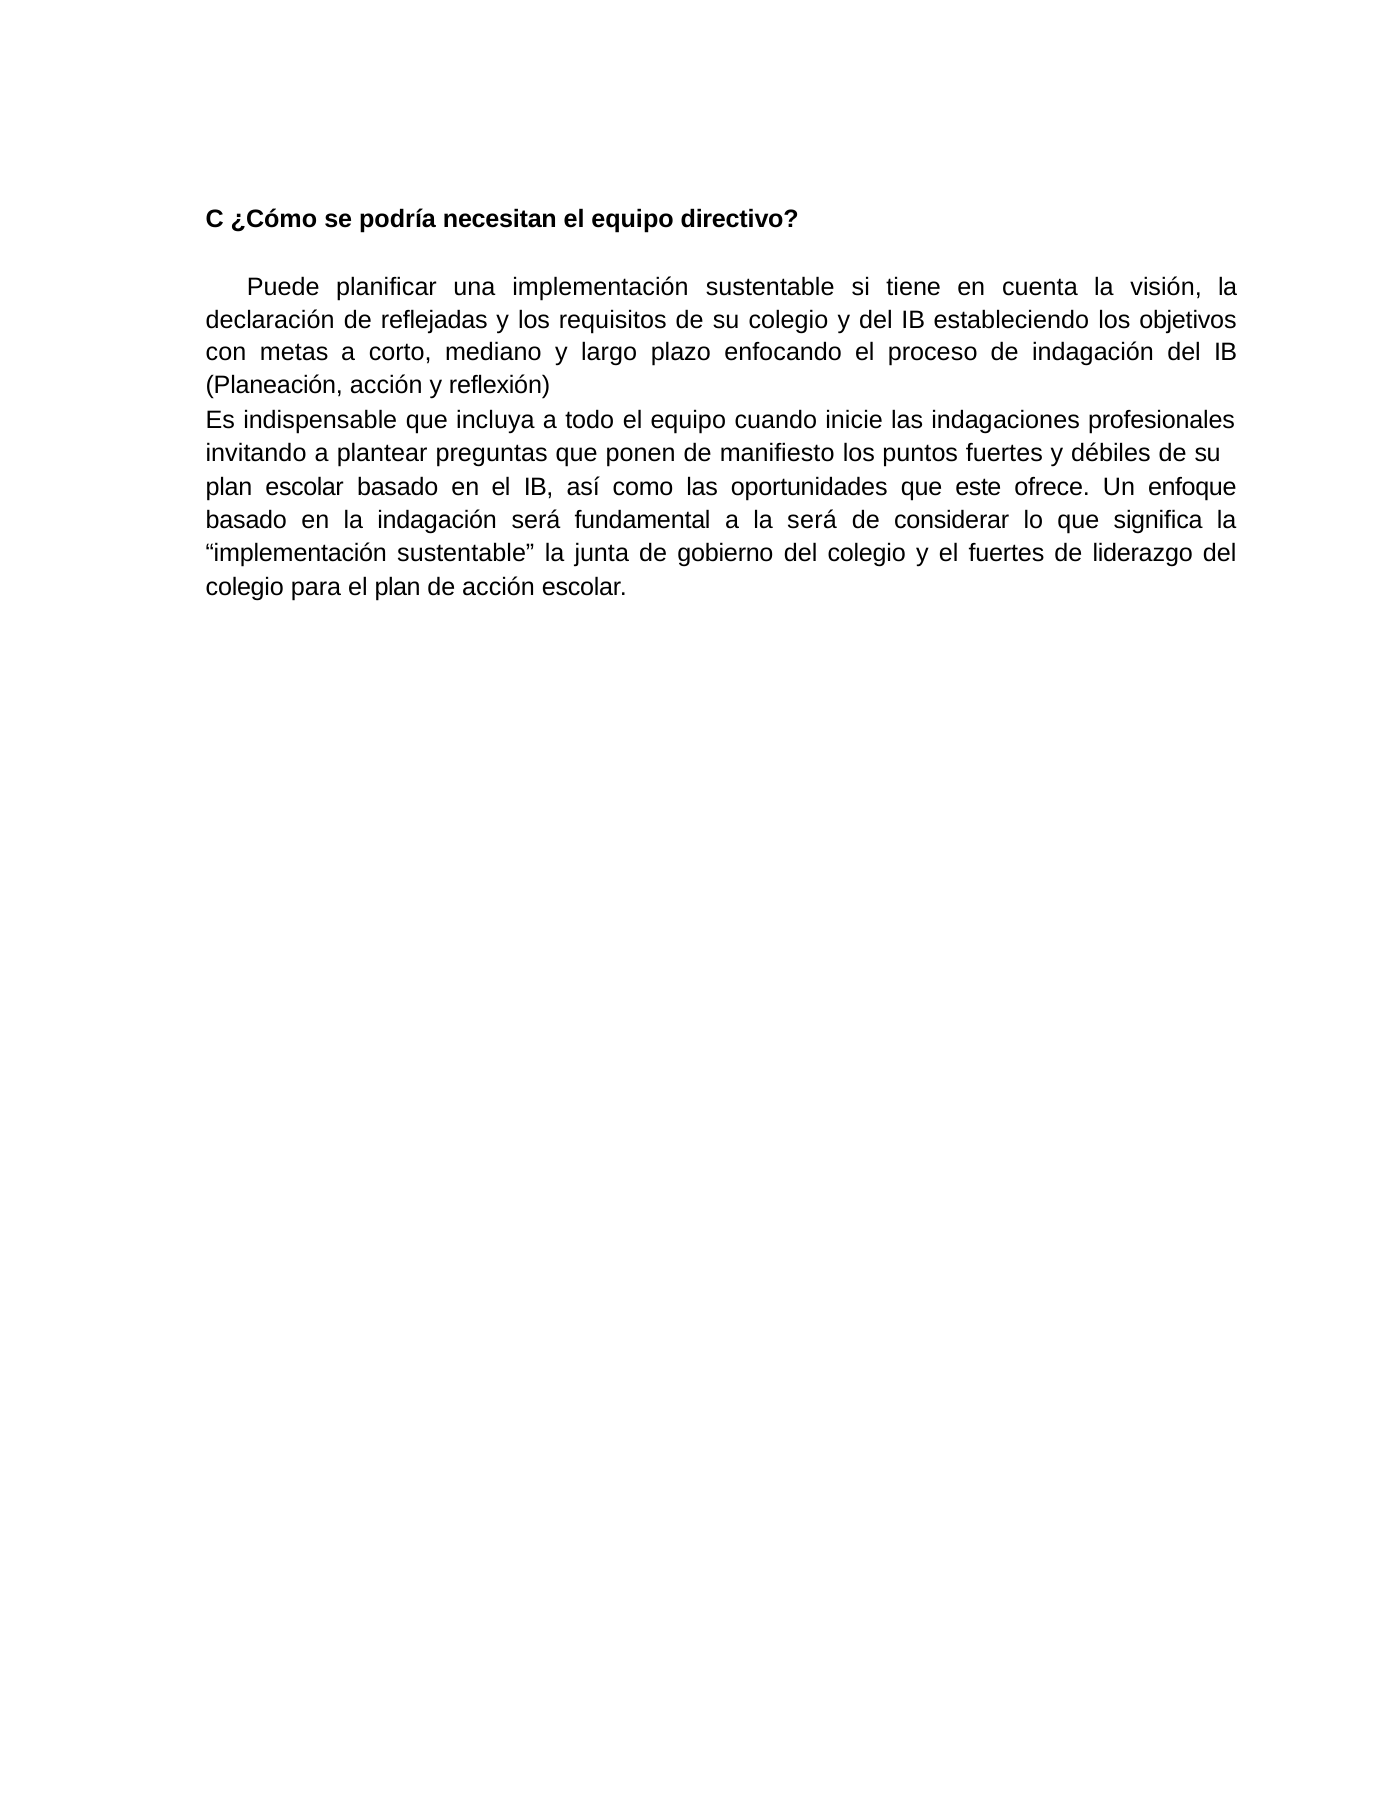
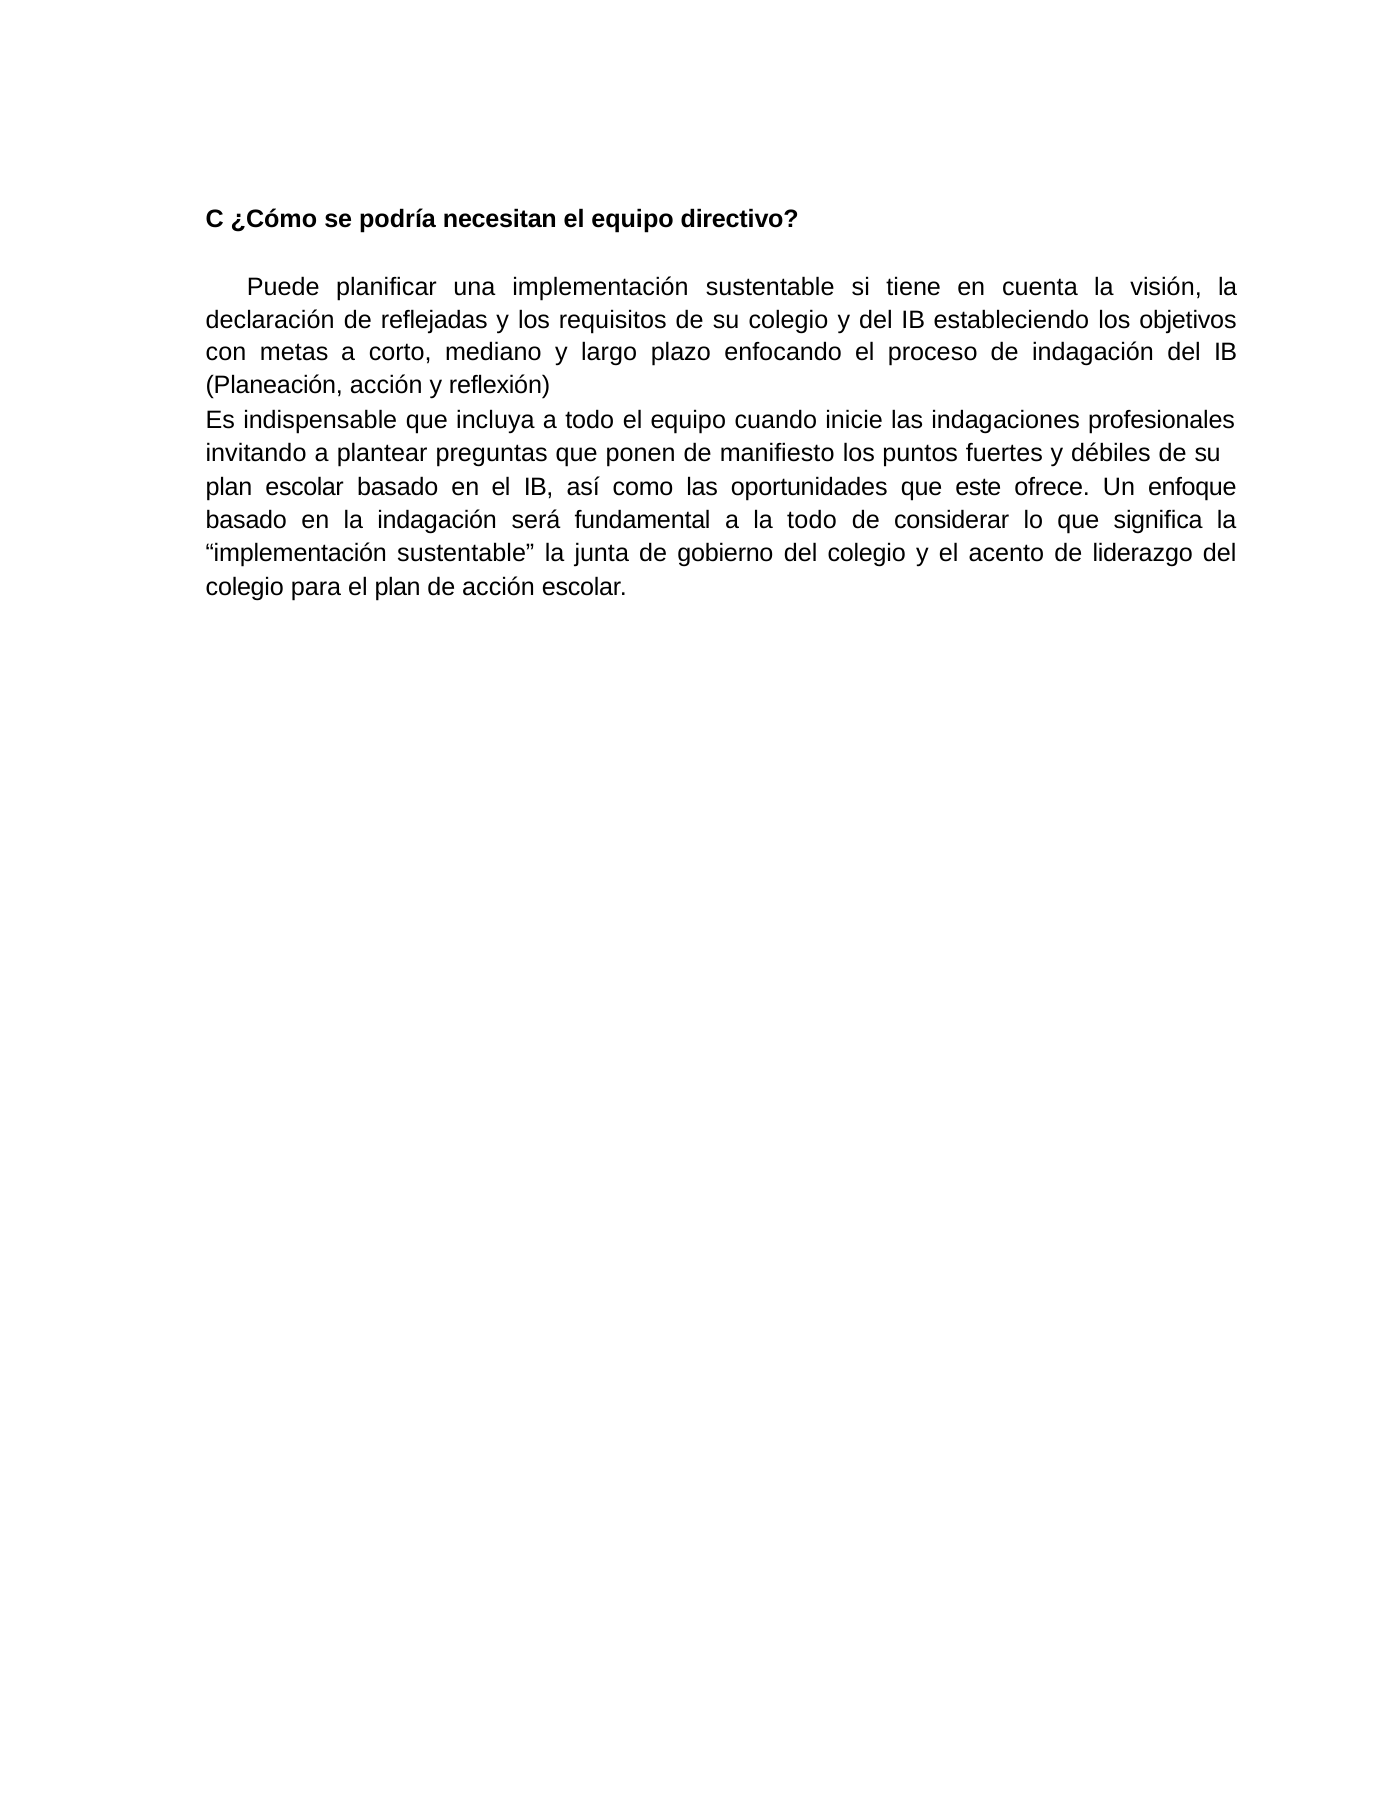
la será: será -> todo
el fuertes: fuertes -> acento
